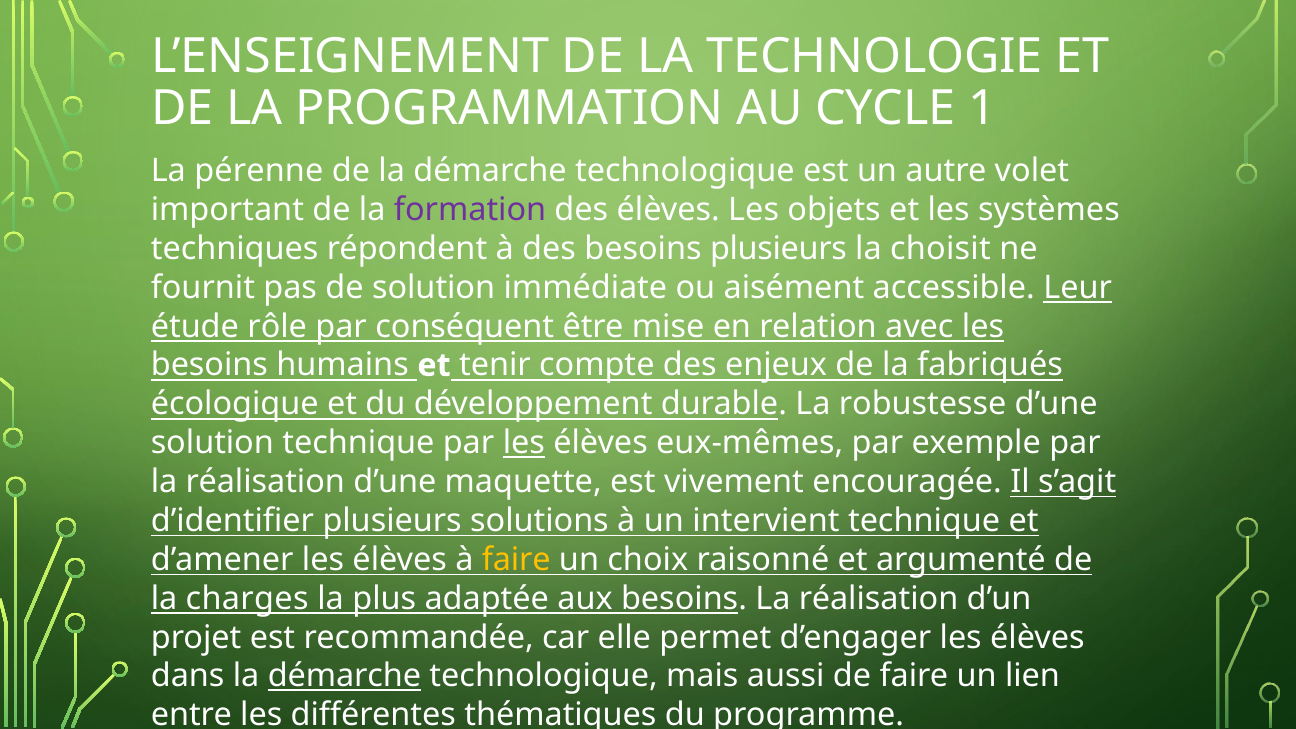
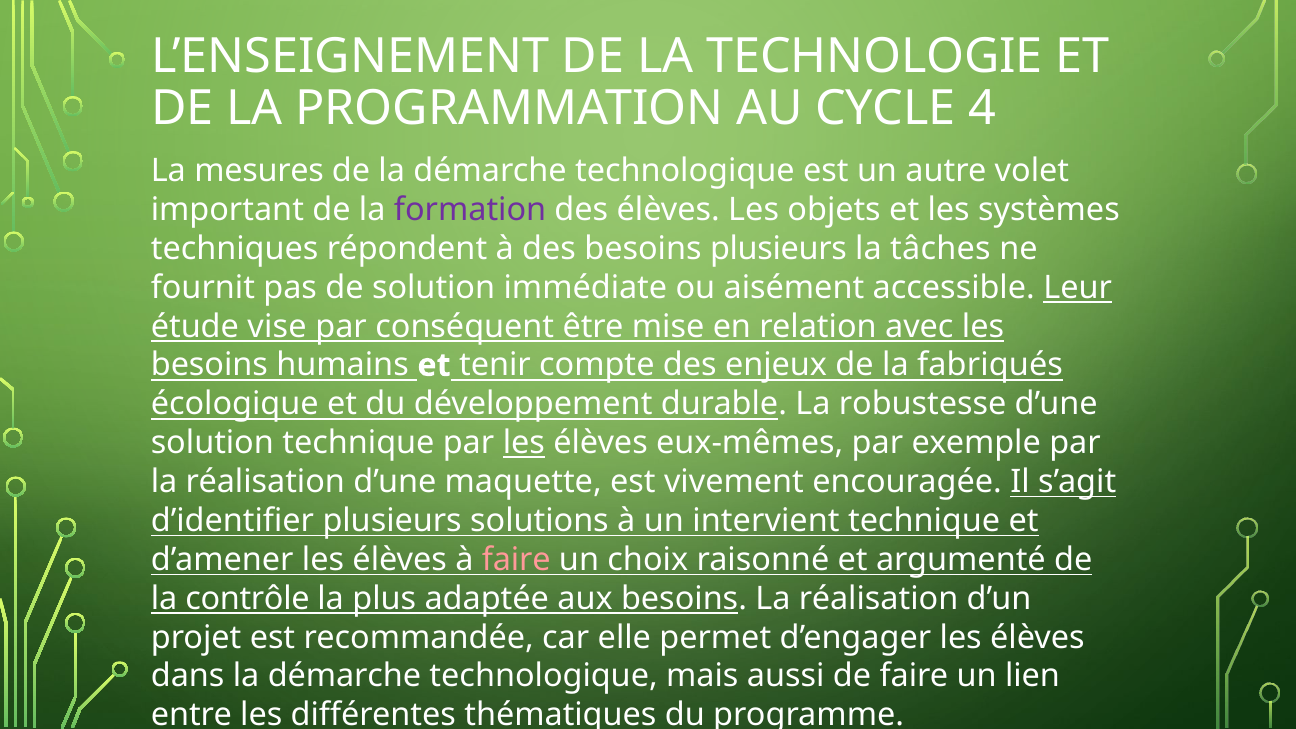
1: 1 -> 4
pérenne: pérenne -> mesures
choisit: choisit -> tâches
rôle: rôle -> vise
faire at (516, 560) colour: yellow -> pink
charges: charges -> contrôle
démarche at (344, 676) underline: present -> none
